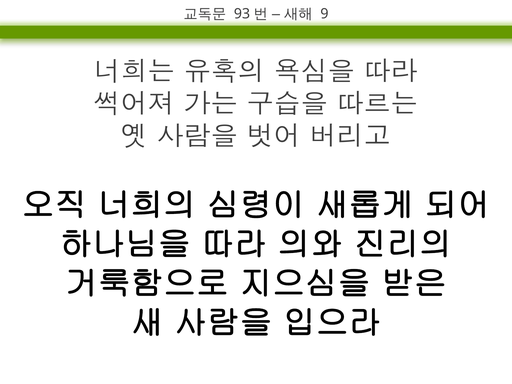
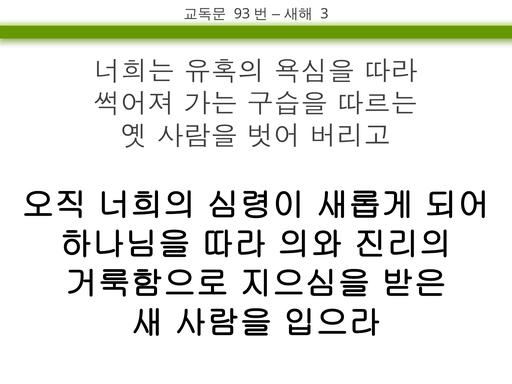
9: 9 -> 3
